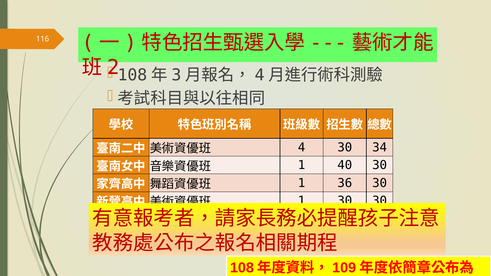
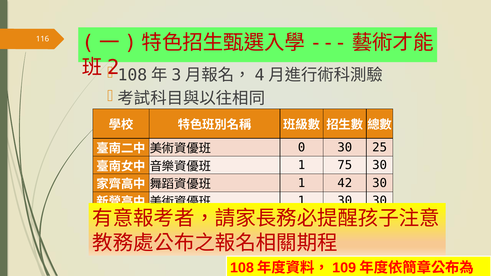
4: 4 -> 0
34: 34 -> 25
40: 40 -> 75
36: 36 -> 42
